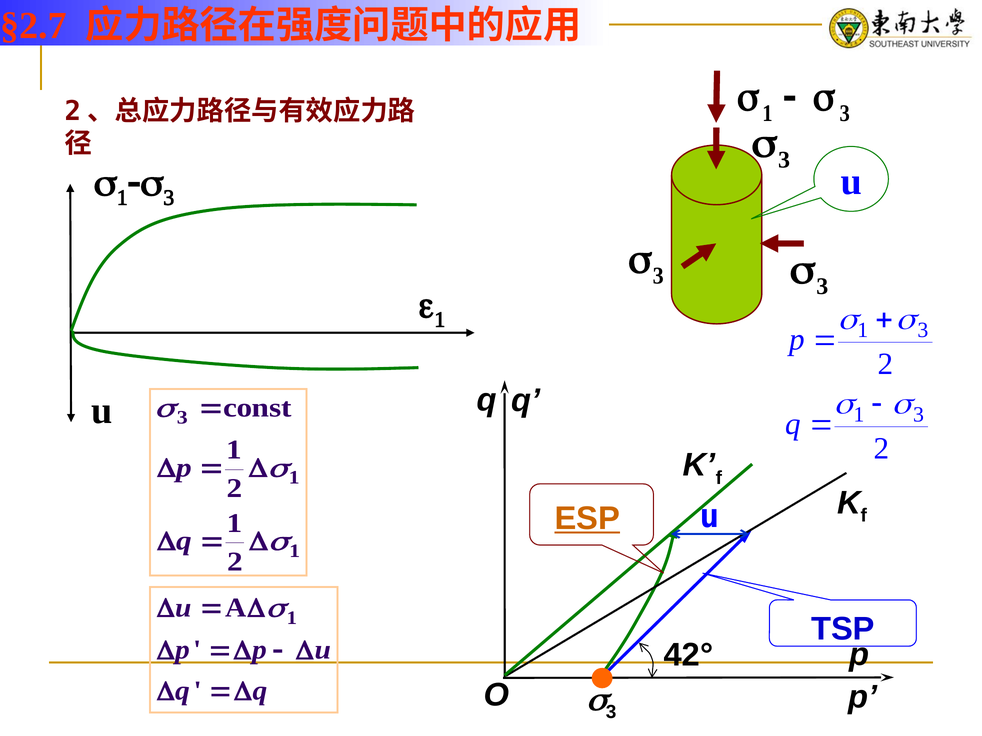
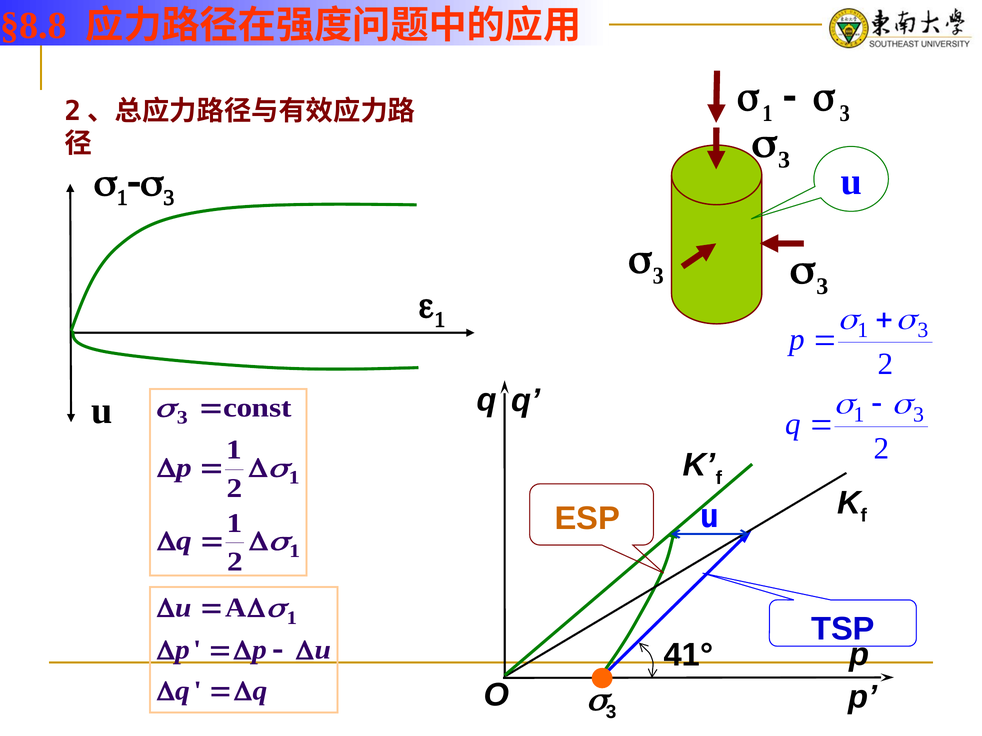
§2.7: §2.7 -> §8.8
ESP underline: present -> none
42°: 42° -> 41°
